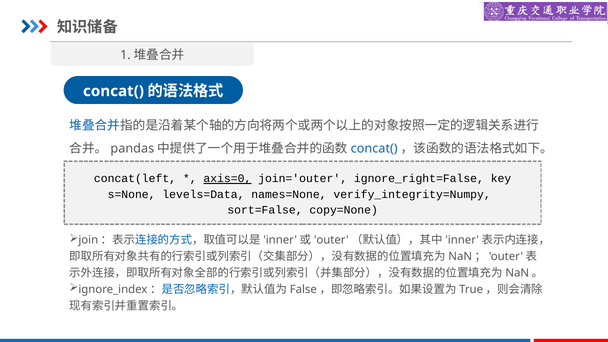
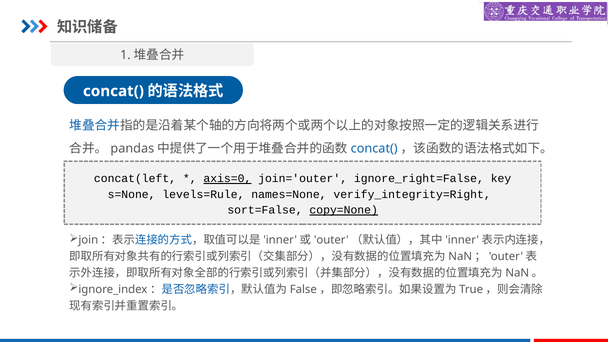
levels=Data: levels=Data -> levels=Rule
verify_integrity=Numpy: verify_integrity=Numpy -> verify_integrity=Right
copy=None underline: none -> present
